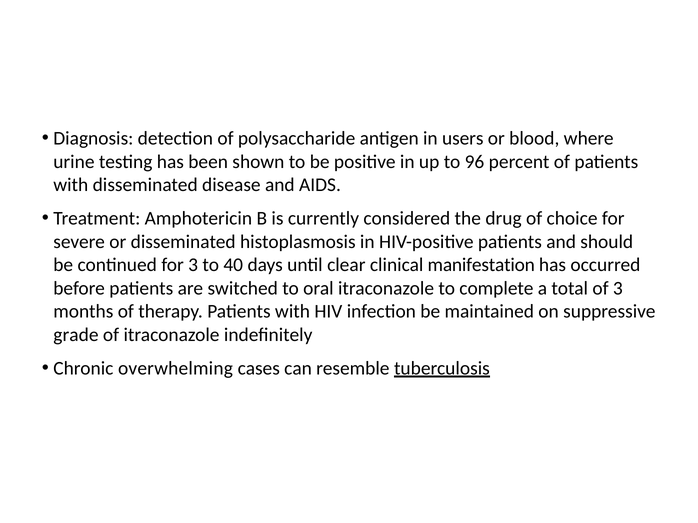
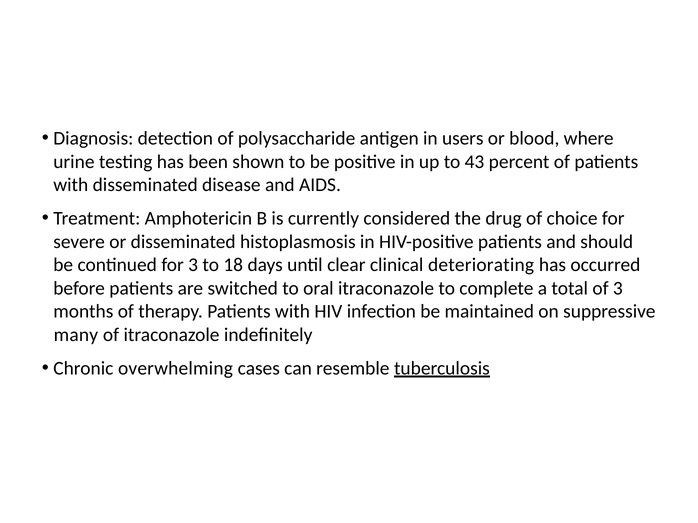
96: 96 -> 43
40: 40 -> 18
manifestation: manifestation -> deteriorating
grade: grade -> many
